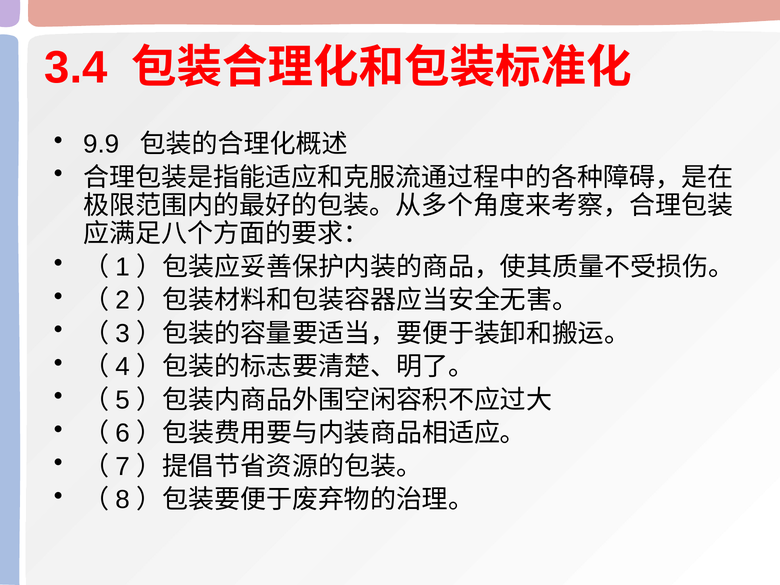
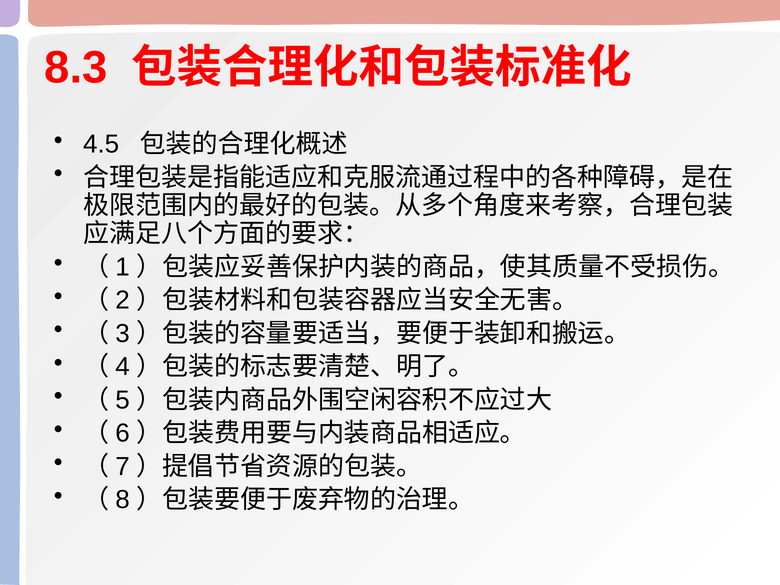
3.4: 3.4 -> 8.3
9.9: 9.9 -> 4.5
